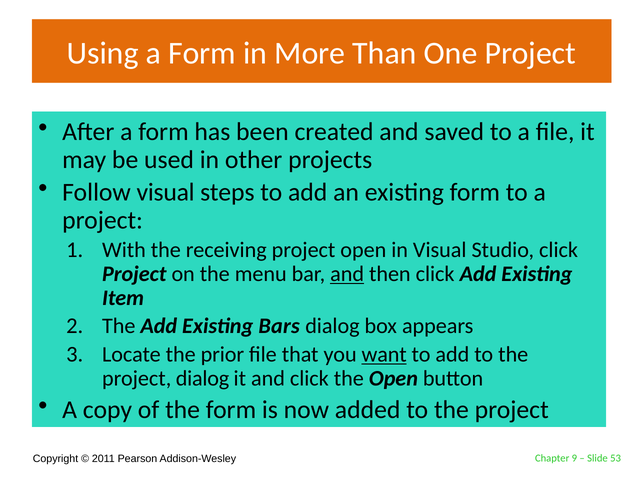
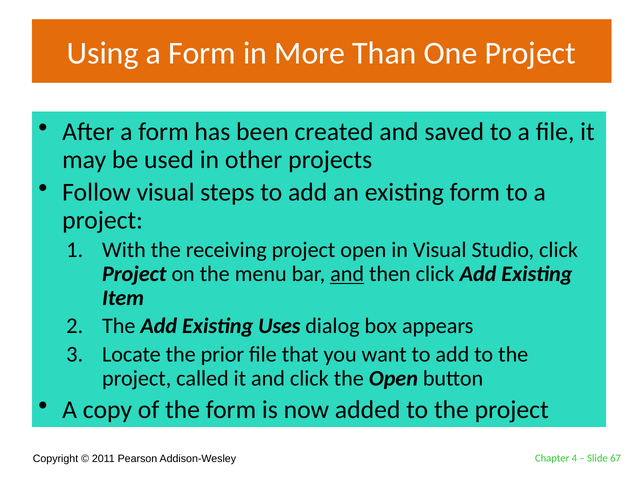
Bars: Bars -> Uses
want underline: present -> none
project dialog: dialog -> called
9: 9 -> 4
53: 53 -> 67
